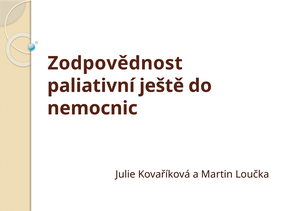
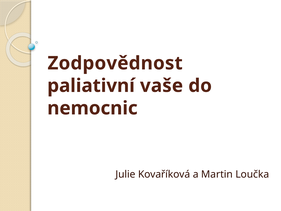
ještě: ještě -> vaše
